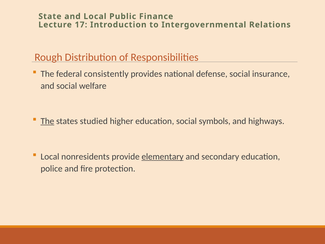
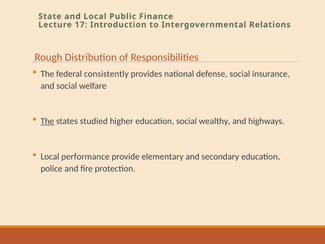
symbols: symbols -> wealthy
nonresidents: nonresidents -> performance
elementary underline: present -> none
